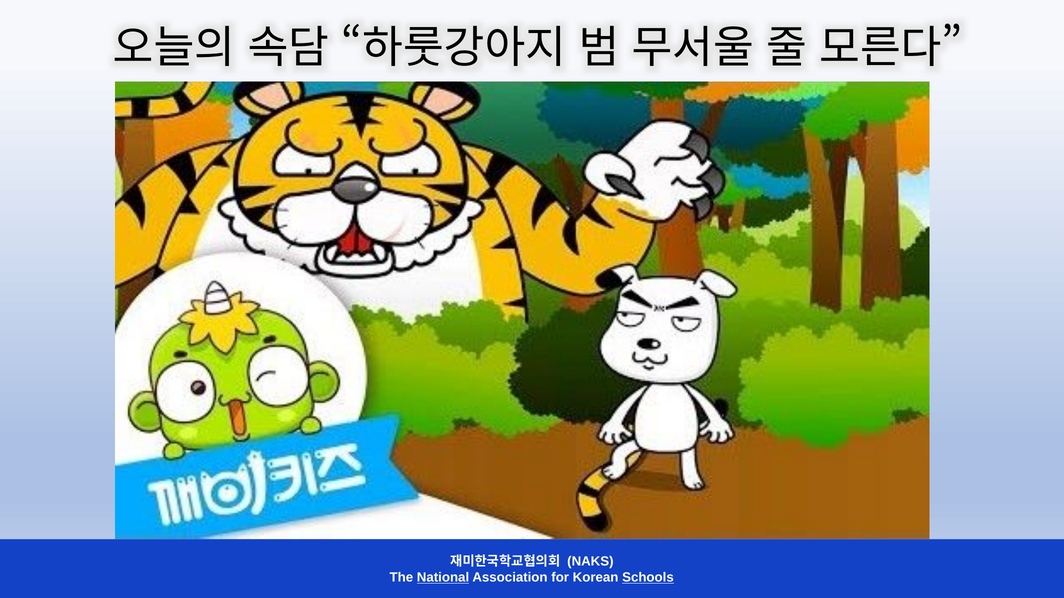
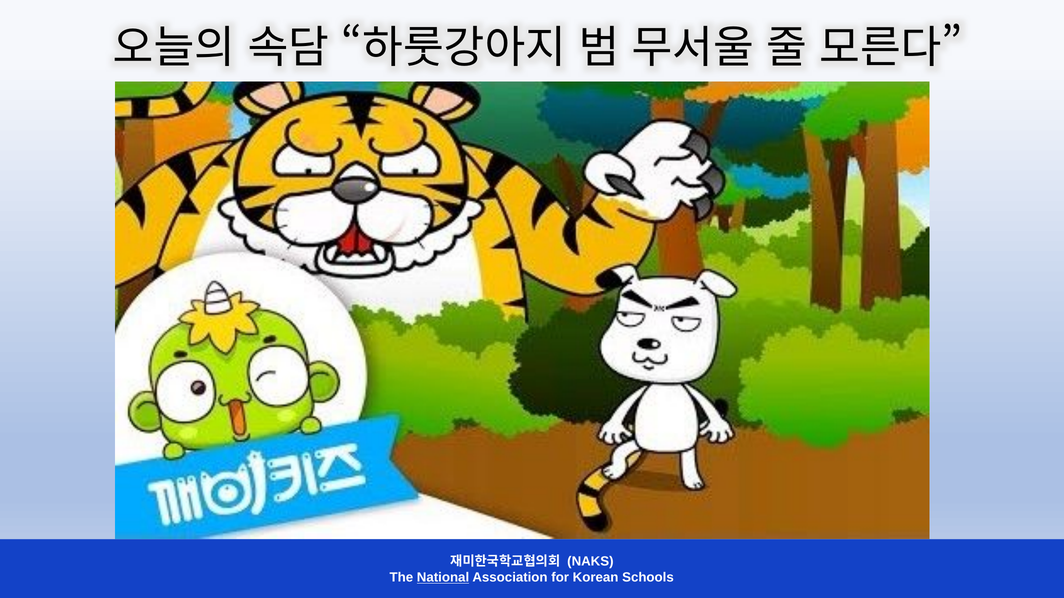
Schools underline: present -> none
